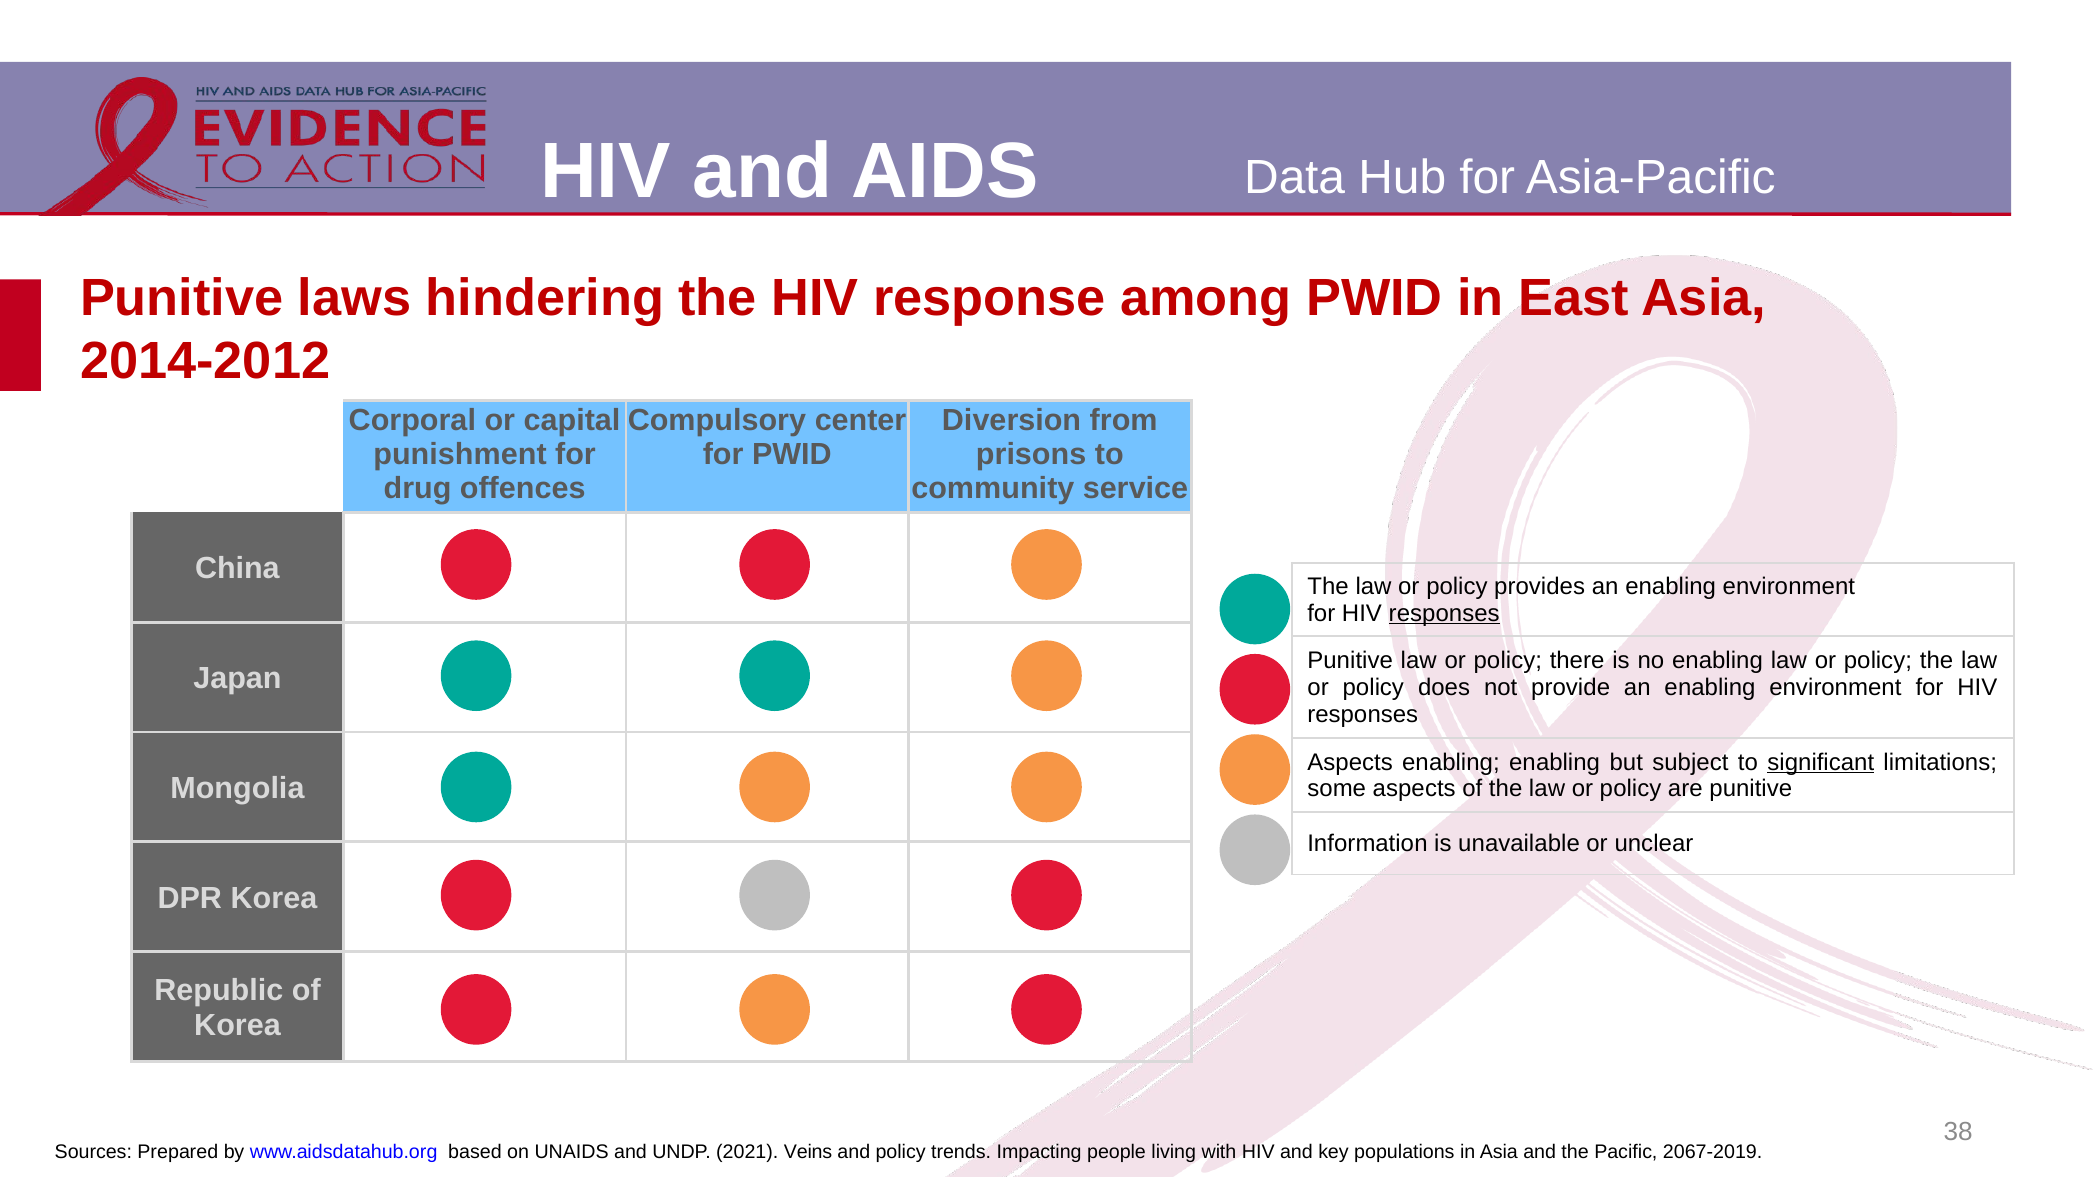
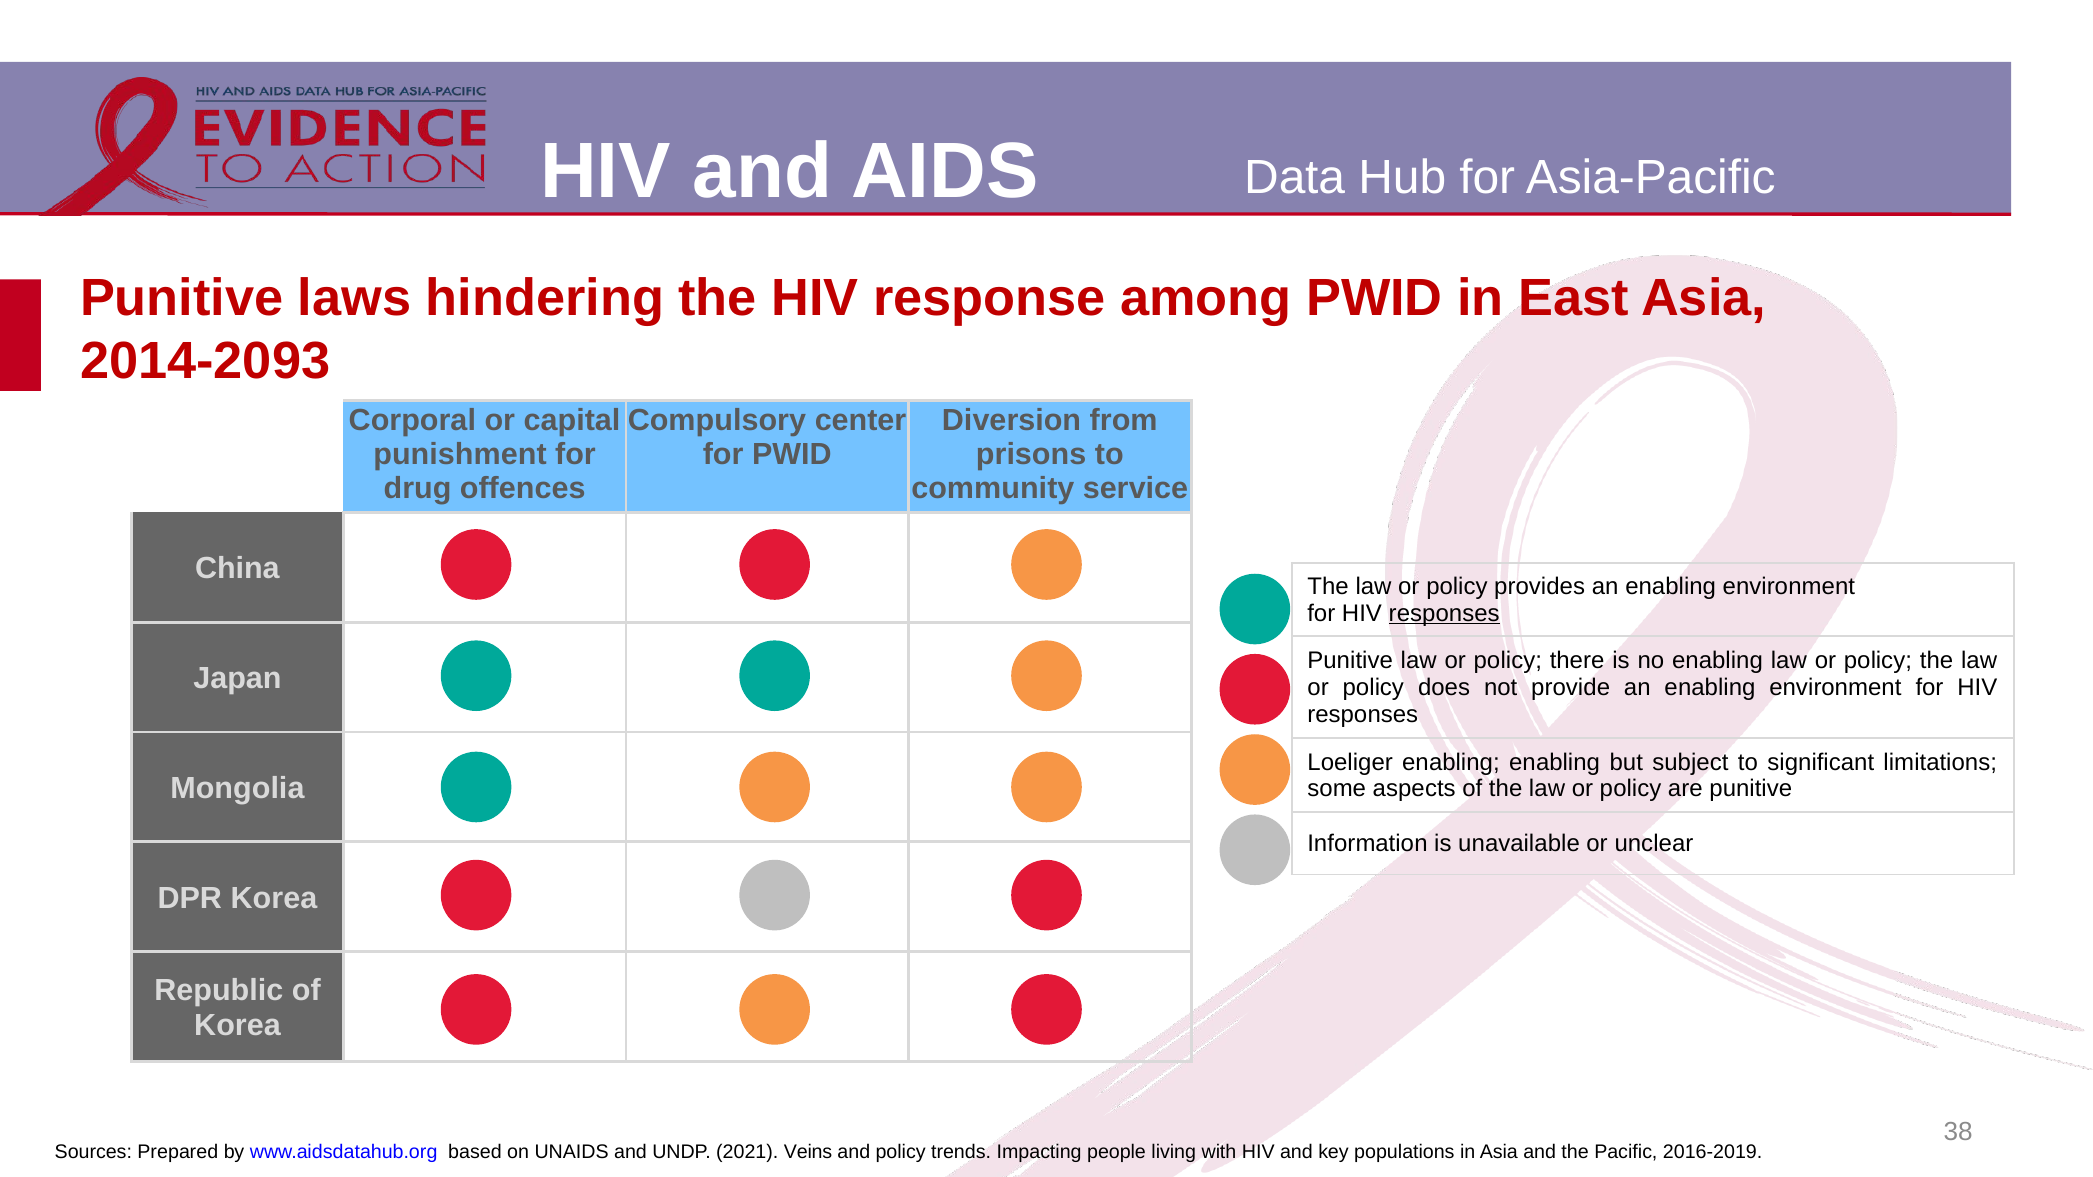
2014-2012: 2014-2012 -> 2014-2093
Aspects at (1350, 762): Aspects -> Loeliger
significant underline: present -> none
2067-2019: 2067-2019 -> 2016-2019
